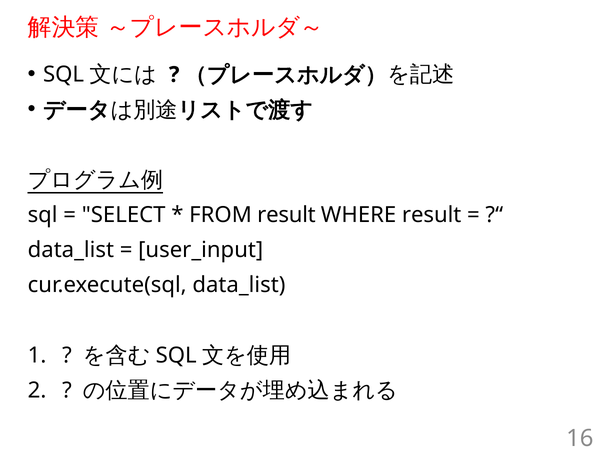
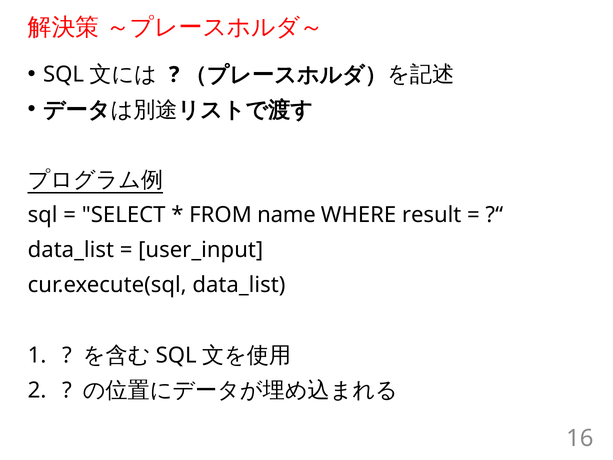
FROM result: result -> name
